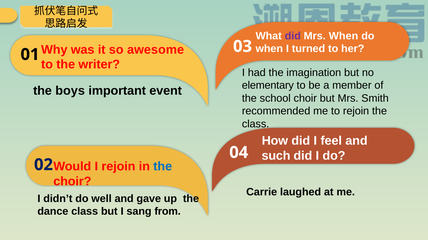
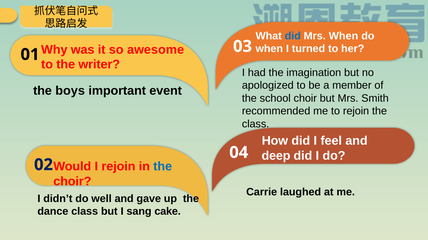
did at (293, 36) colour: purple -> blue
elementary: elementary -> apologized
such: such -> deep
from: from -> cake
